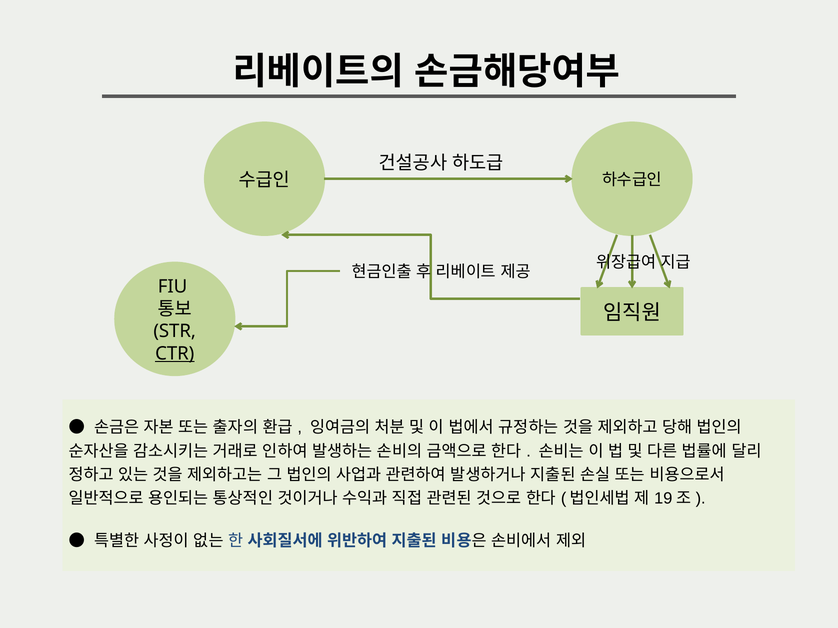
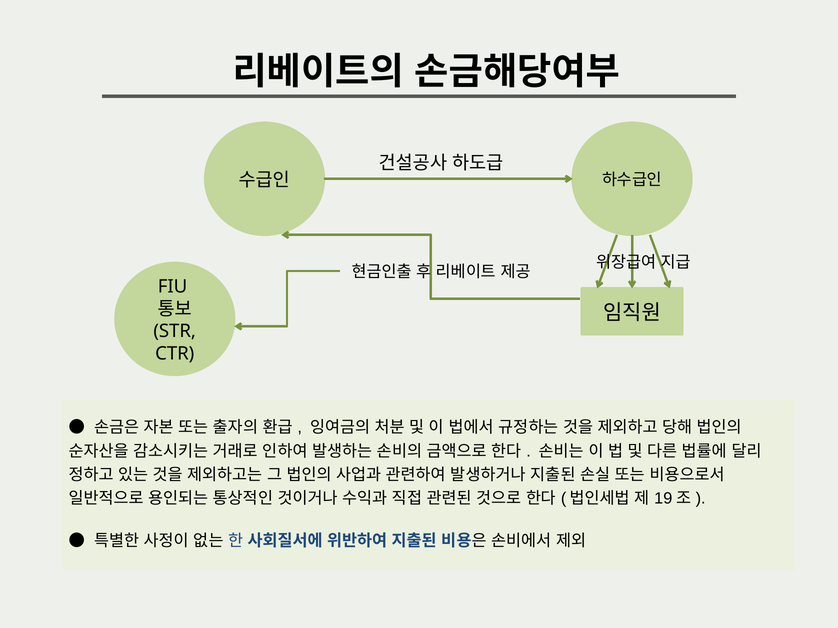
CTR underline: present -> none
